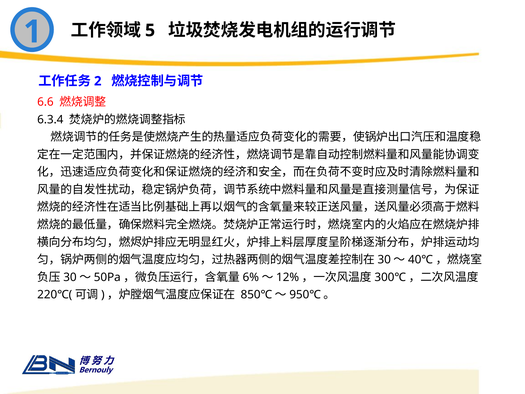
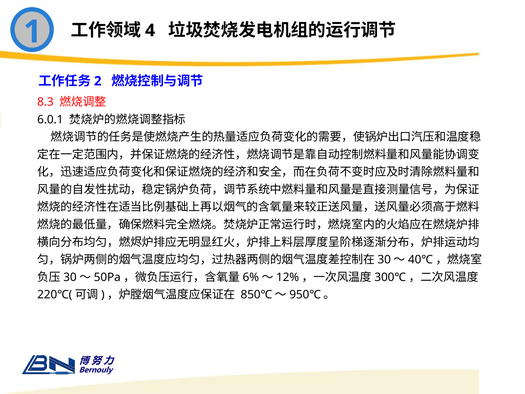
5: 5 -> 4
6.6: 6.6 -> 8.3
6.3.4: 6.3.4 -> 6.0.1
